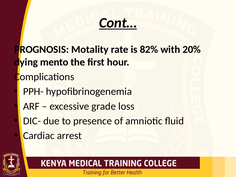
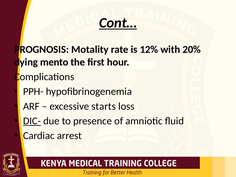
82%: 82% -> 12%
grade: grade -> starts
DIC- underline: none -> present
